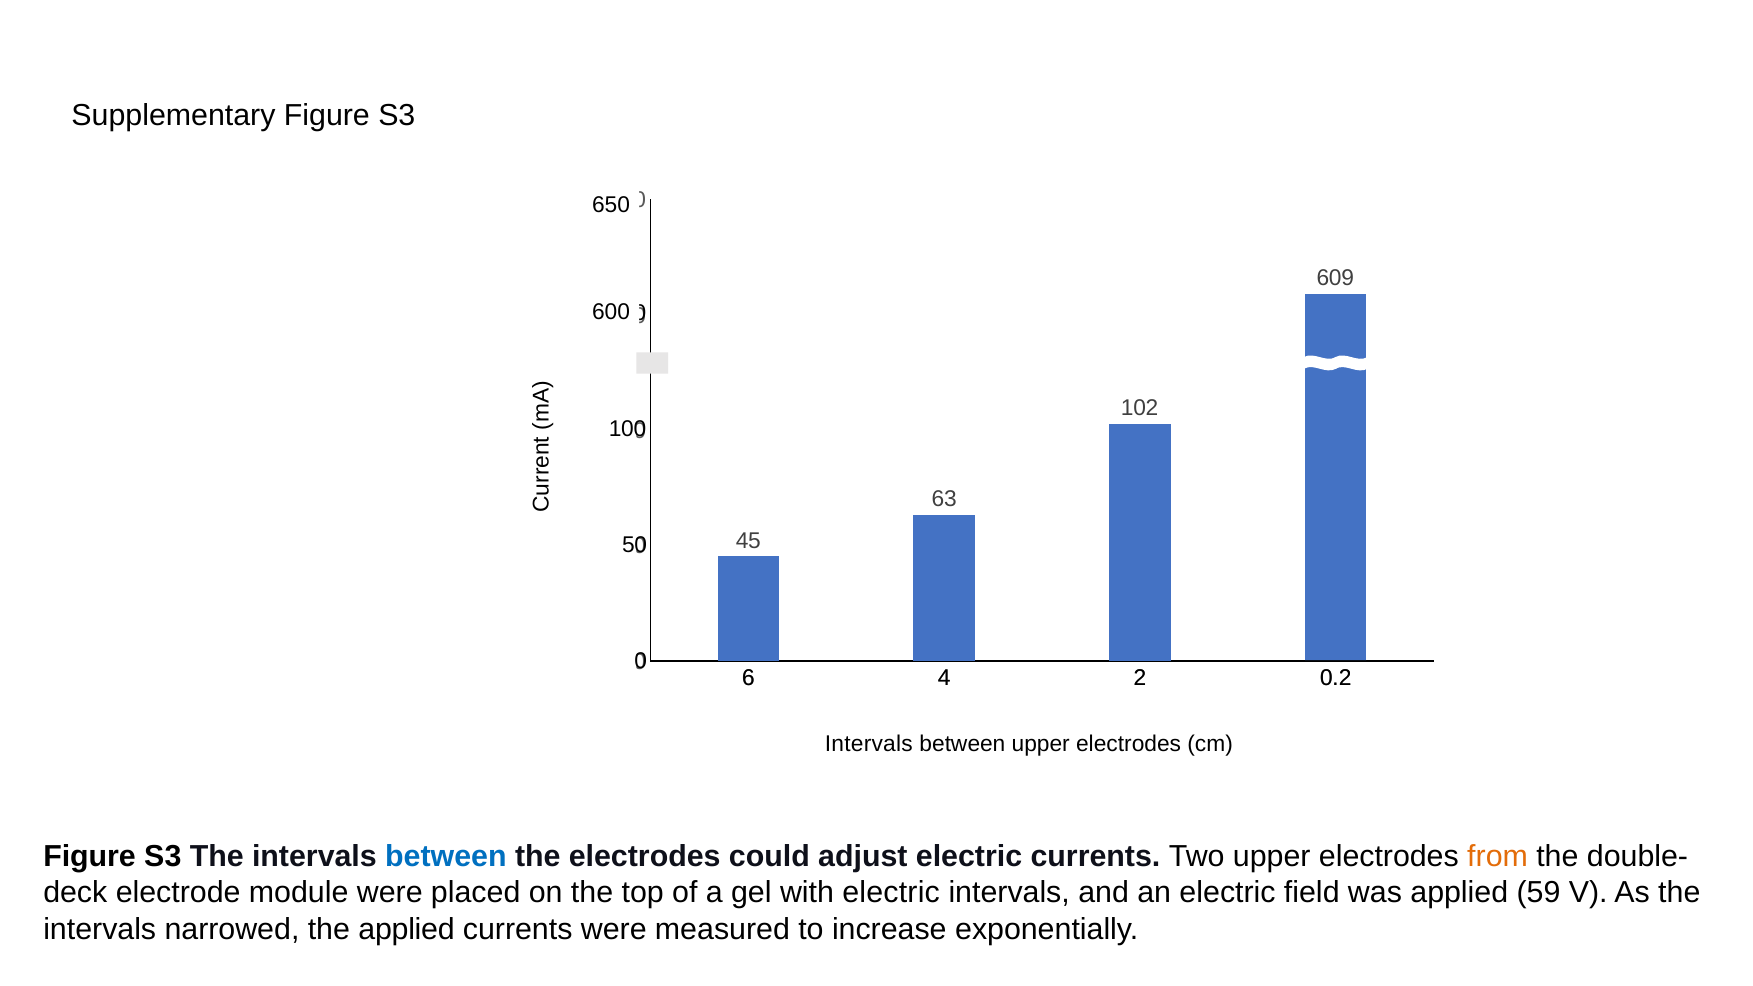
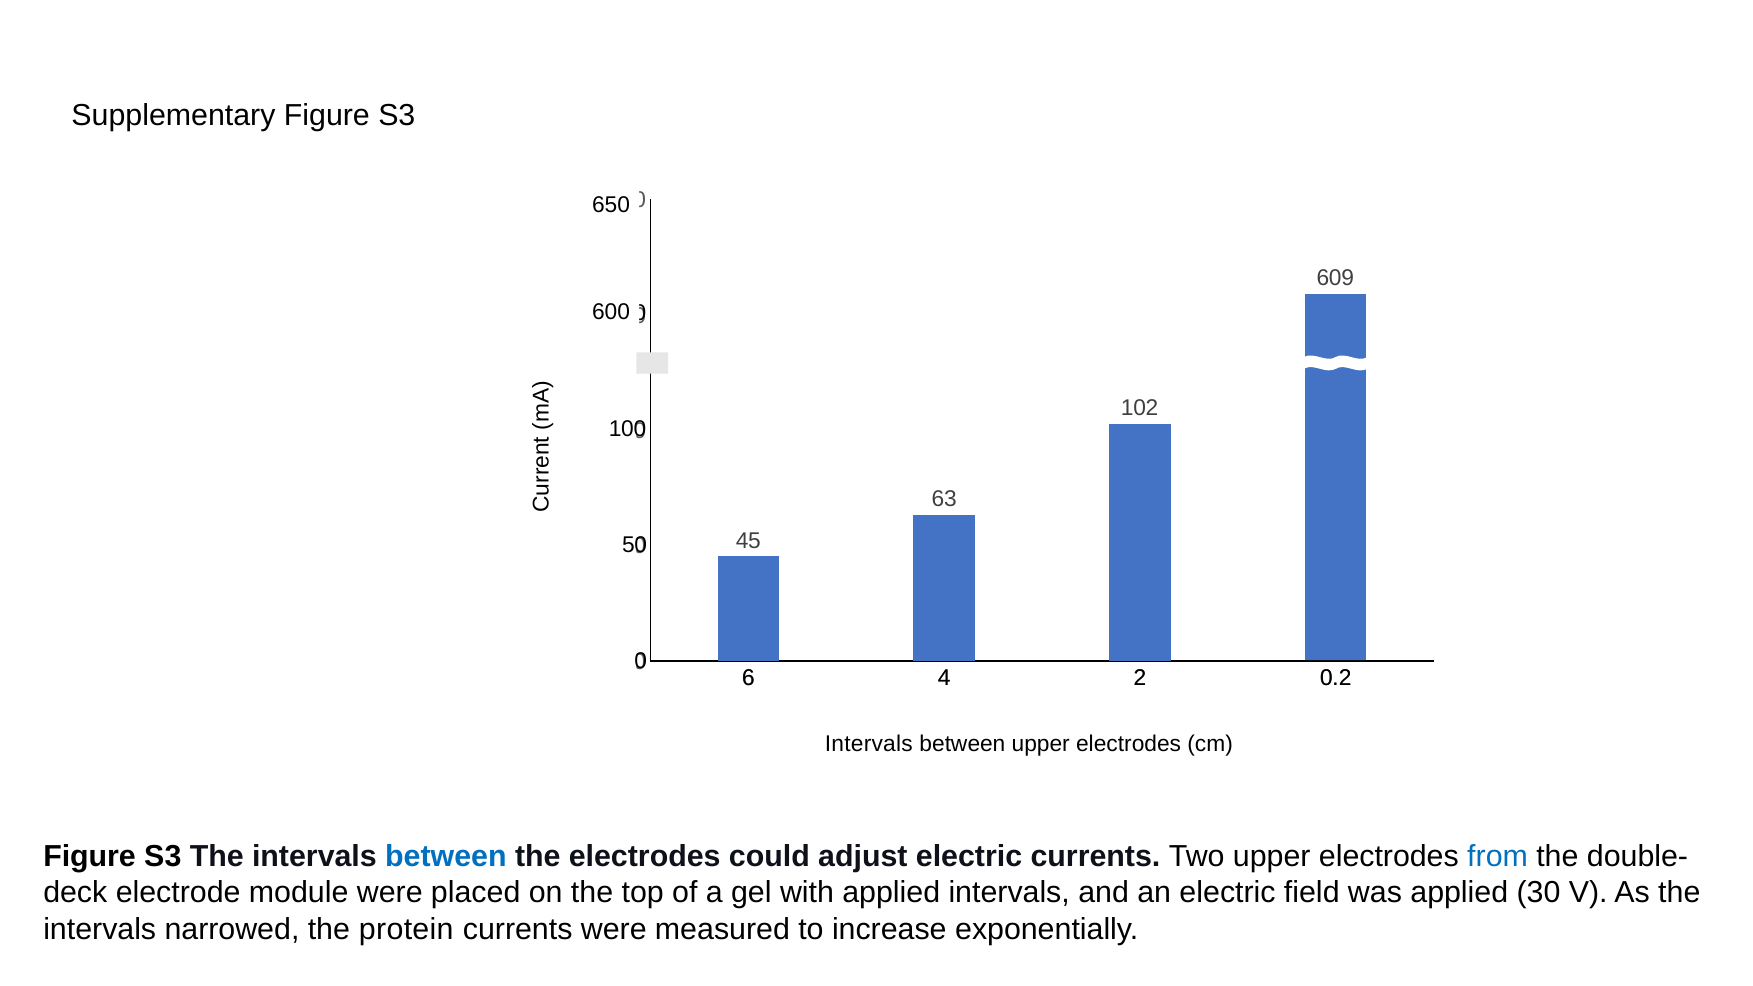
from colour: orange -> blue
with electric: electric -> applied
59: 59 -> 30
the applied: applied -> protein
